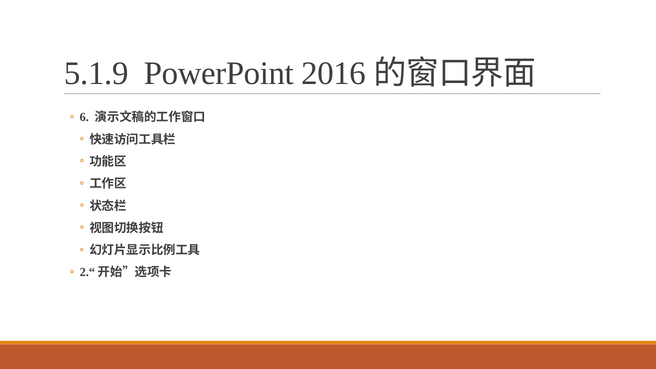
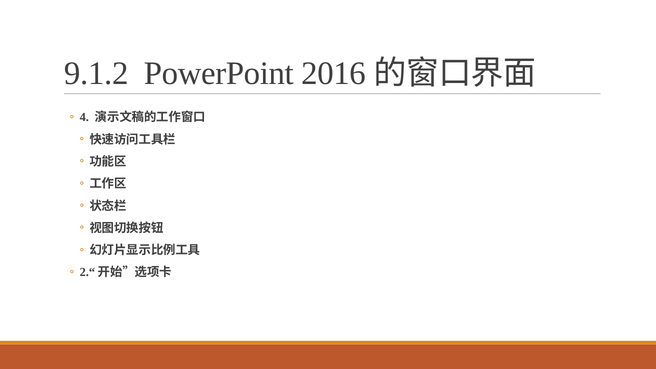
5.1.9: 5.1.9 -> 9.1.2
6: 6 -> 4
